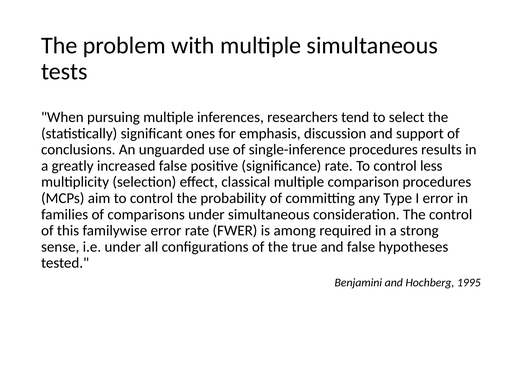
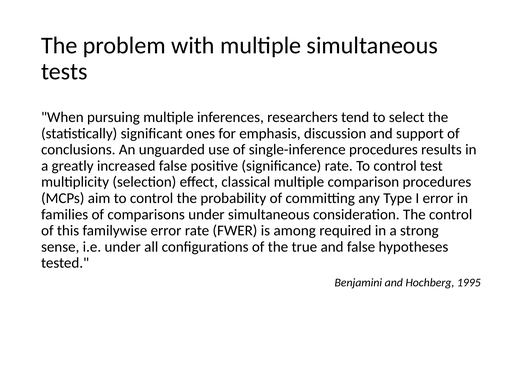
less: less -> test
